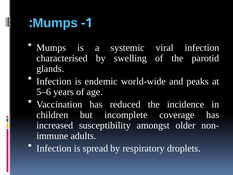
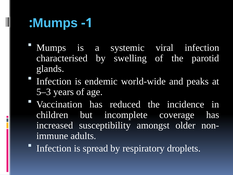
5–6: 5–6 -> 5–3
